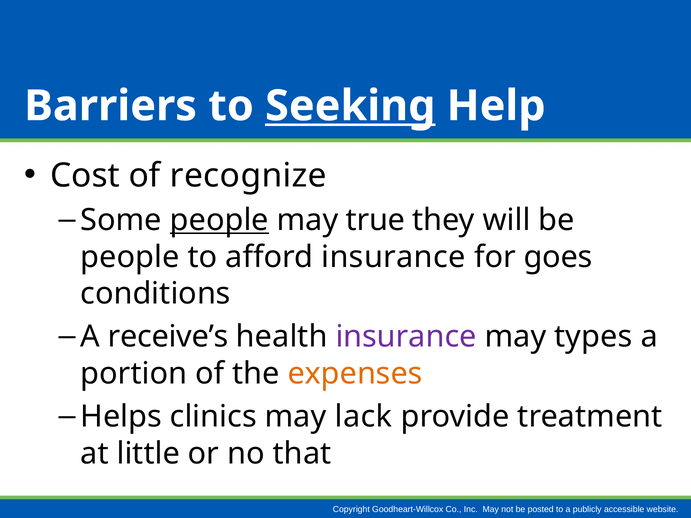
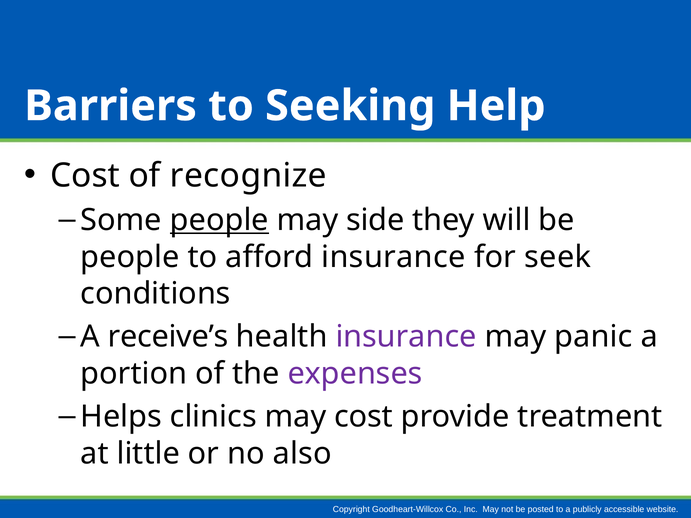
Seeking underline: present -> none
true: true -> side
goes: goes -> seek
types: types -> panic
expenses colour: orange -> purple
may lack: lack -> cost
that: that -> also
